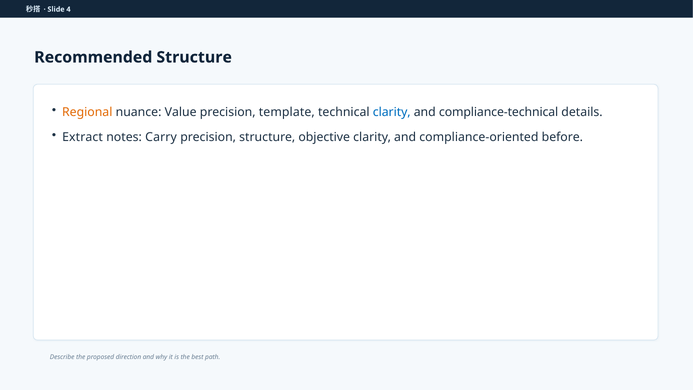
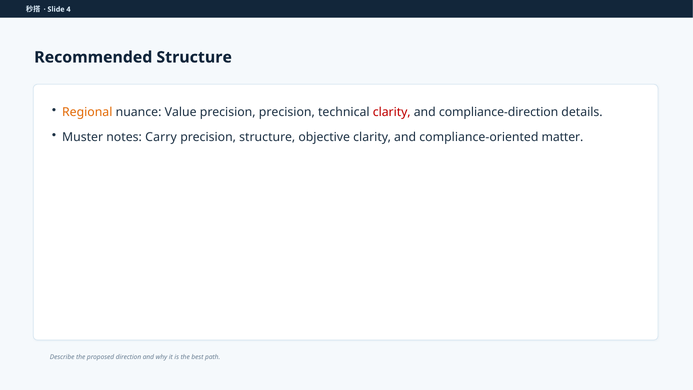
precision template: template -> precision
clarity at (392, 112) colour: blue -> red
compliance-technical: compliance-technical -> compliance-direction
Extract: Extract -> Muster
before: before -> matter
